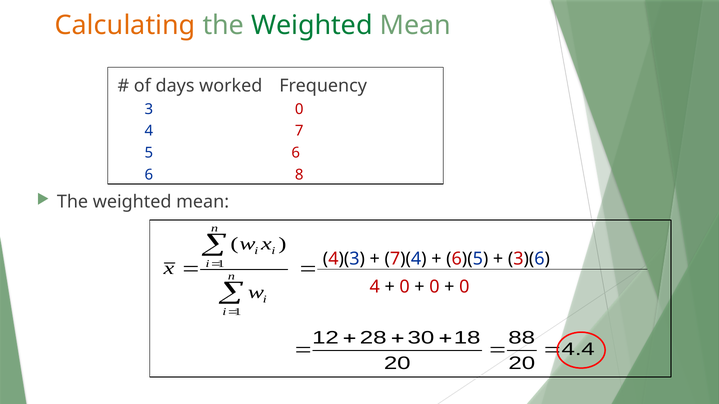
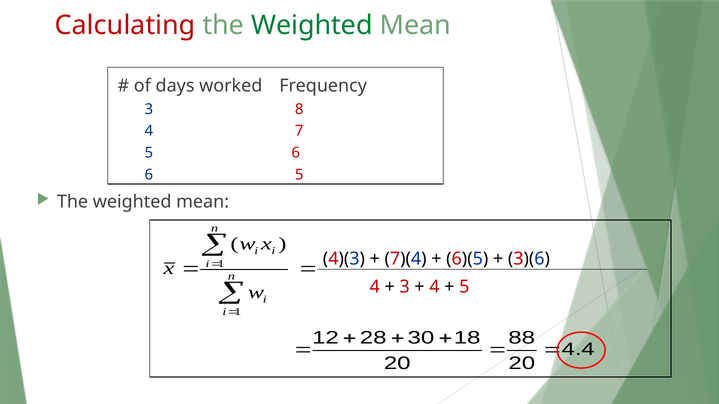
Calculating colour: orange -> red
3 0: 0 -> 8
6 8: 8 -> 5
0 at (405, 287): 0 -> 3
0 at (434, 287): 0 -> 4
0 at (464, 287): 0 -> 5
